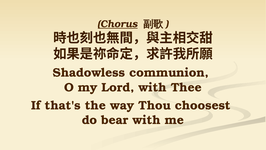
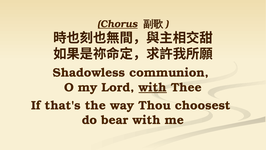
with at (153, 87) underline: none -> present
